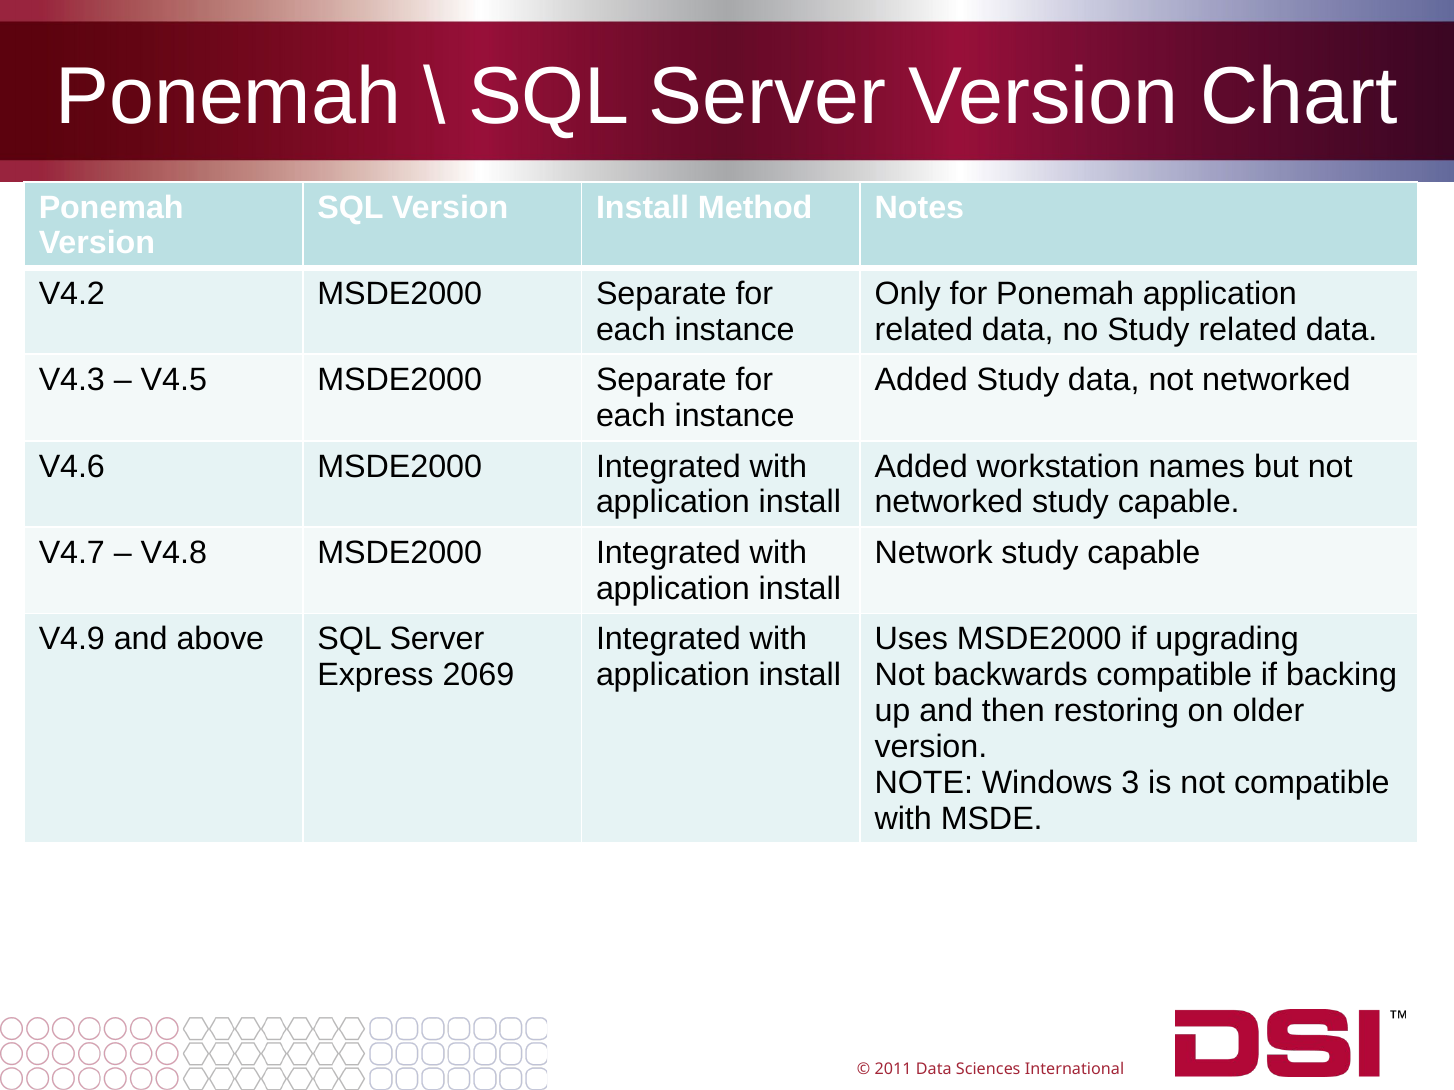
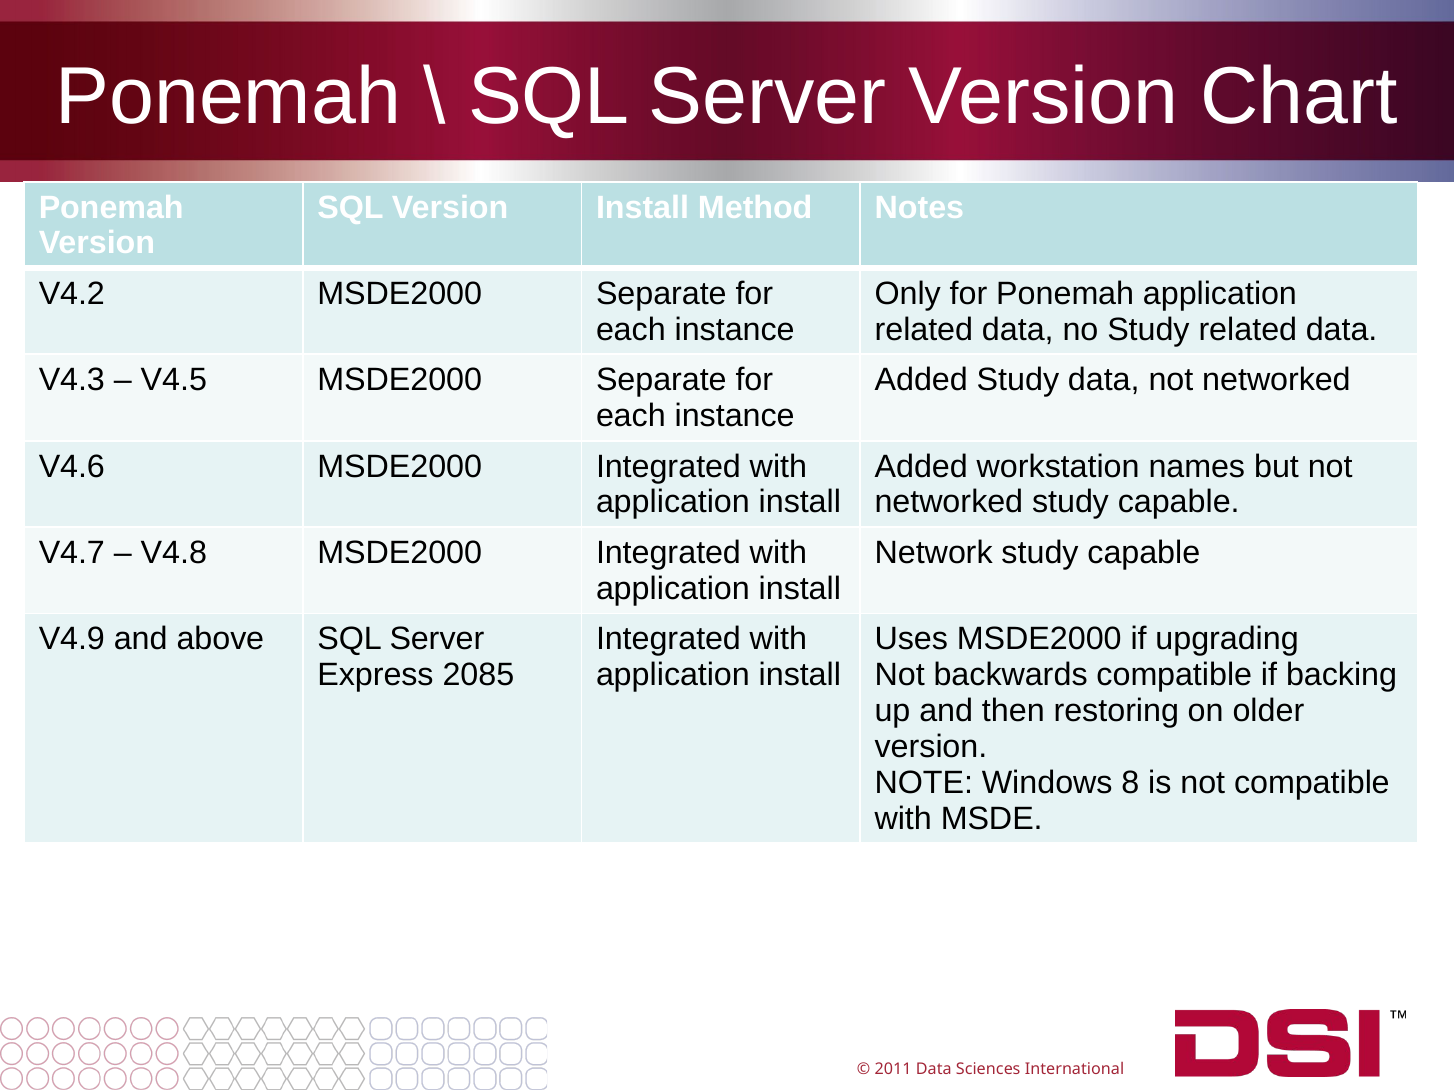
2069: 2069 -> 2085
3: 3 -> 8
